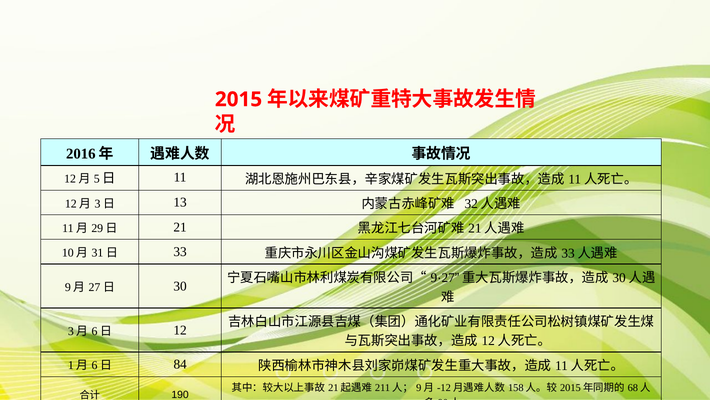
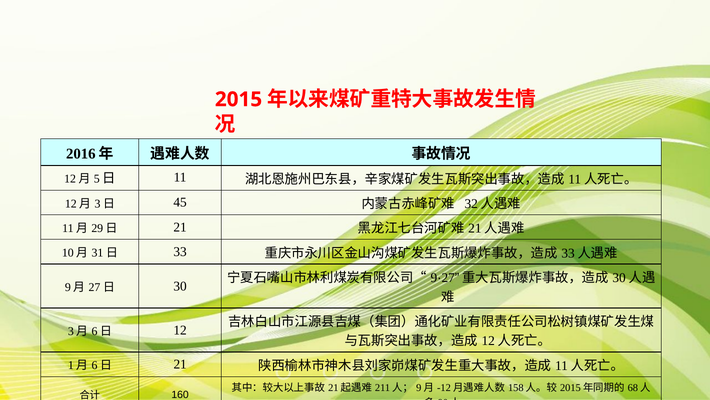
13: 13 -> 45
84 at (180, 364): 84 -> 21
190: 190 -> 160
